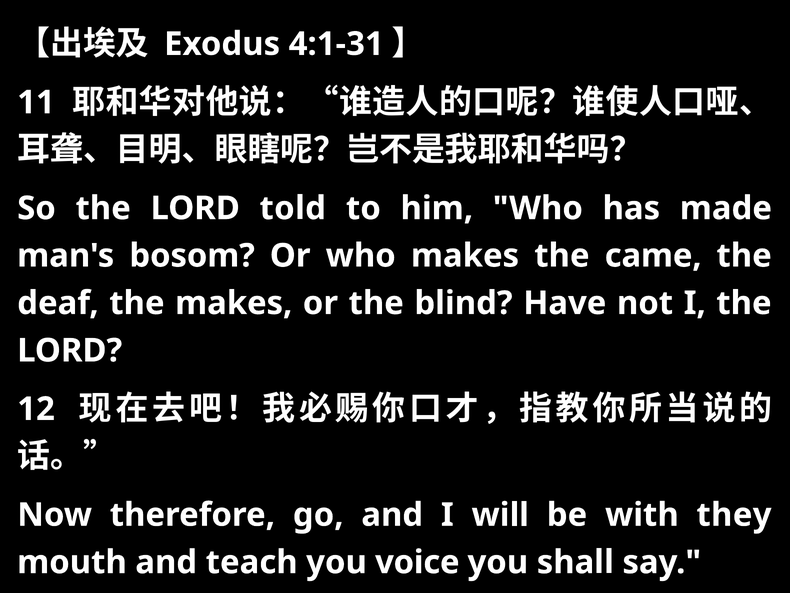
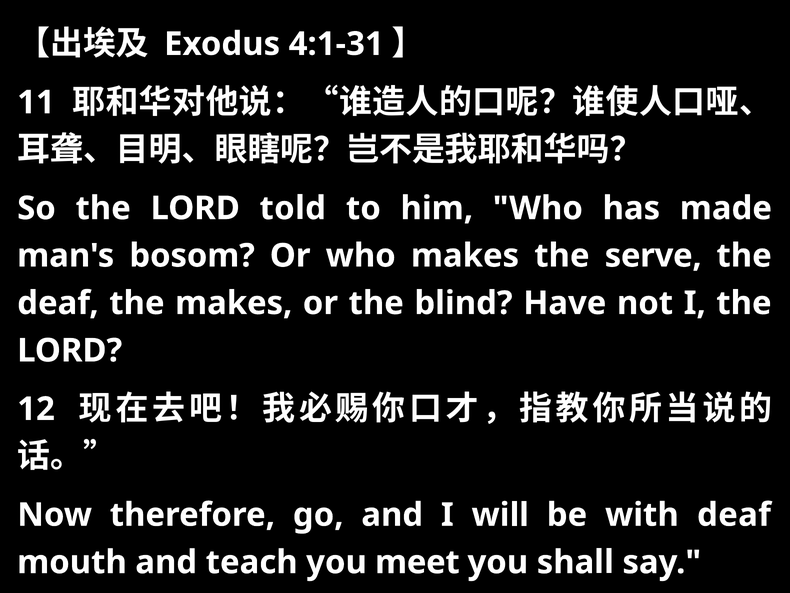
came: came -> serve
with they: they -> deaf
voice: voice -> meet
